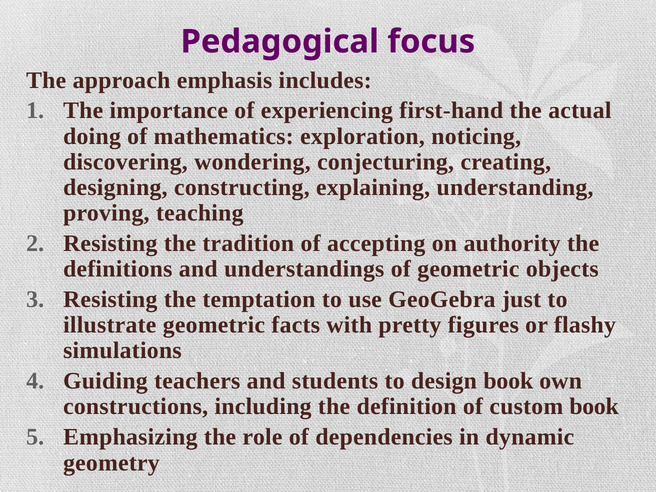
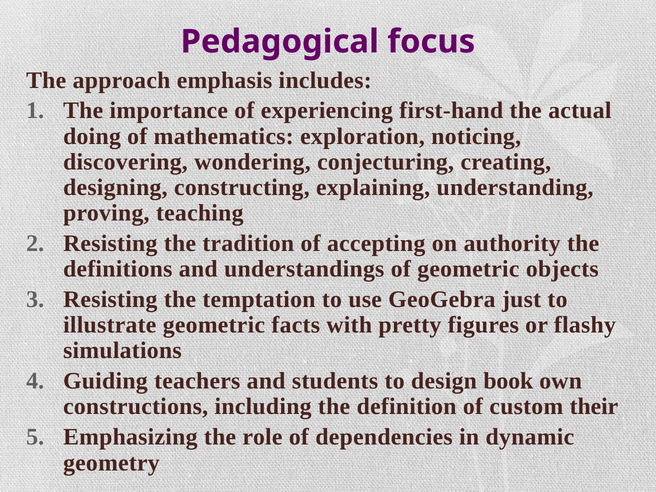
custom book: book -> their
